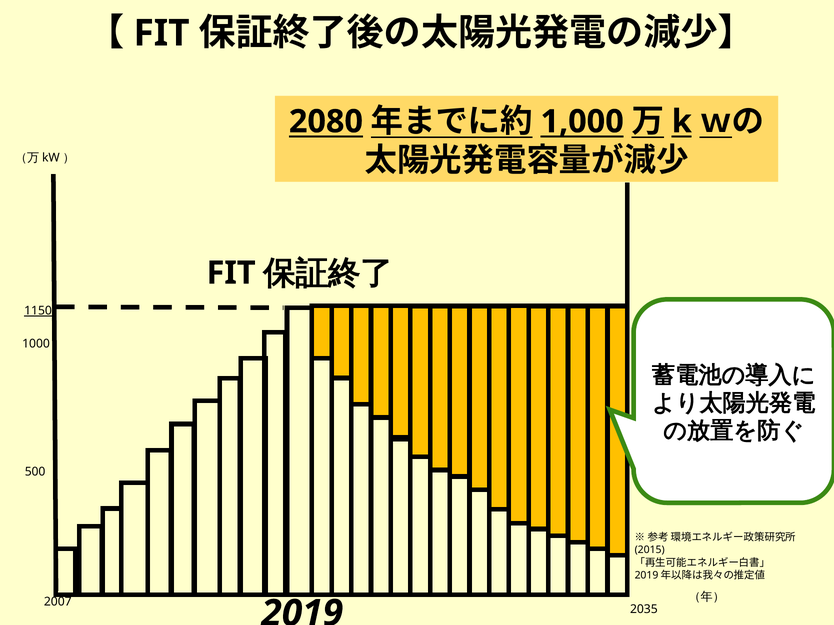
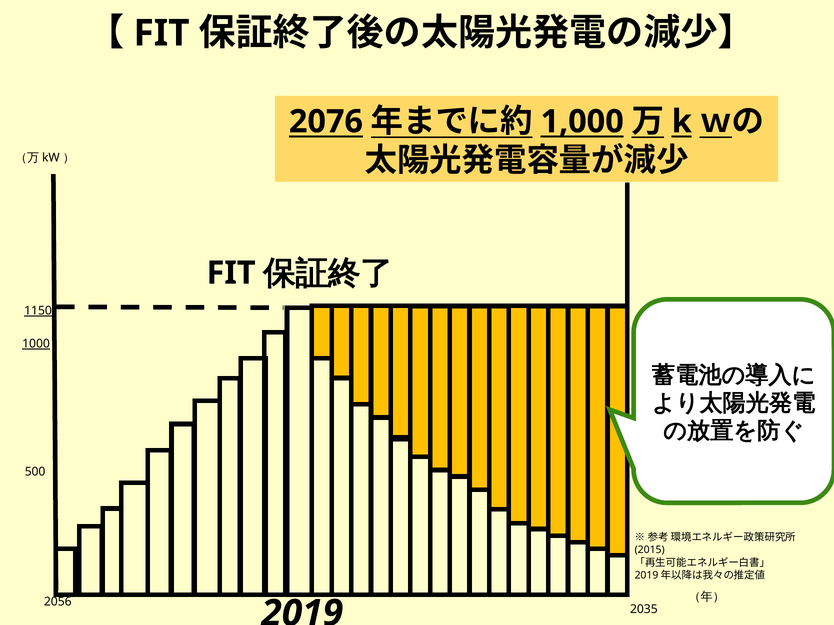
2080: 2080 -> 2076
1000 underline: none -> present
2007: 2007 -> 2056
